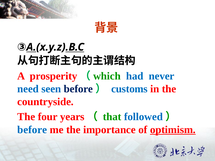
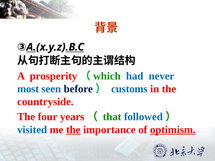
need: need -> most
before at (32, 130): before -> visited
the at (73, 130) underline: none -> present
